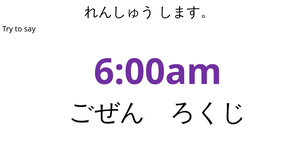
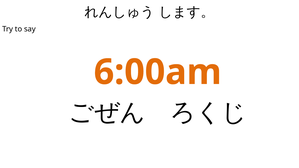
6:00am colour: purple -> orange
